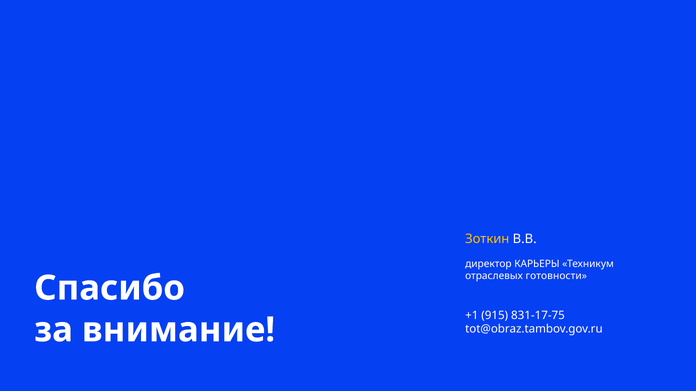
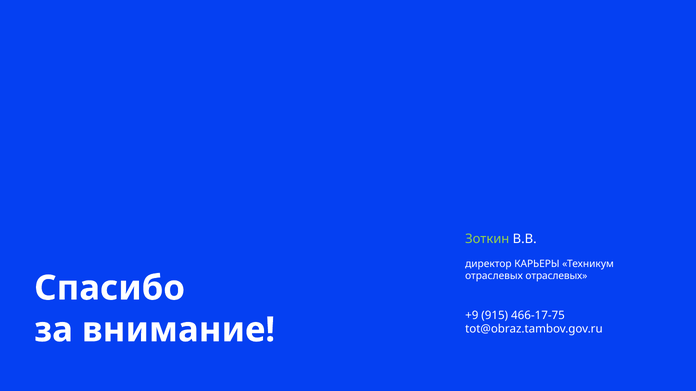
Зоткин colour: yellow -> light green
отраслевых готовности: готовности -> отраслевых
+1: +1 -> +9
831-17-75: 831-17-75 -> 466-17-75
